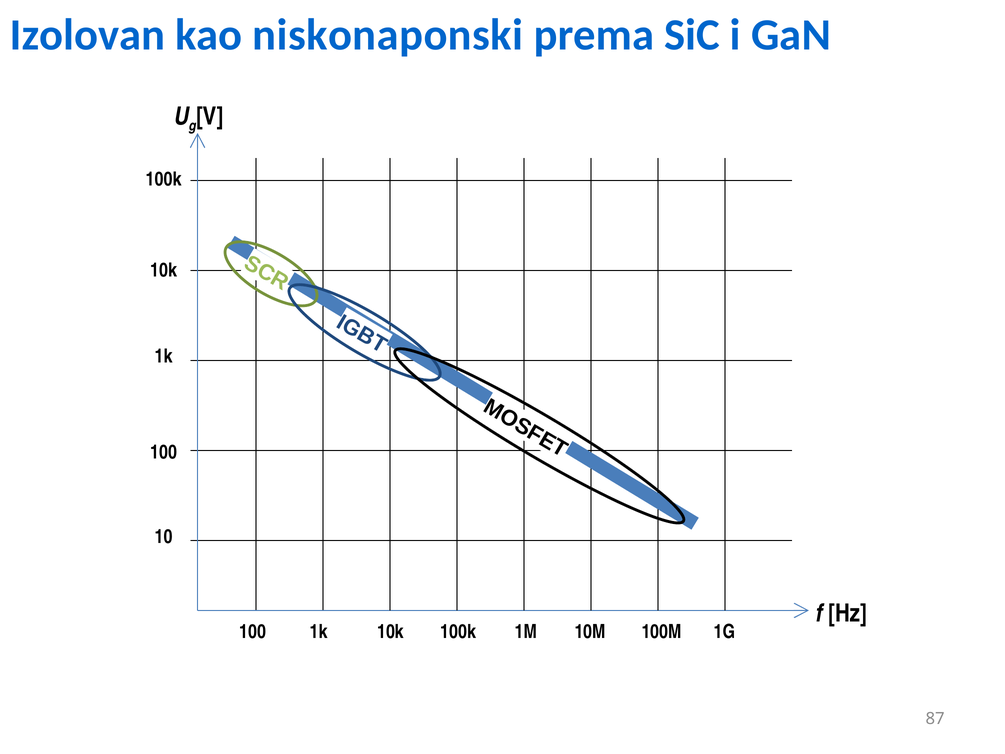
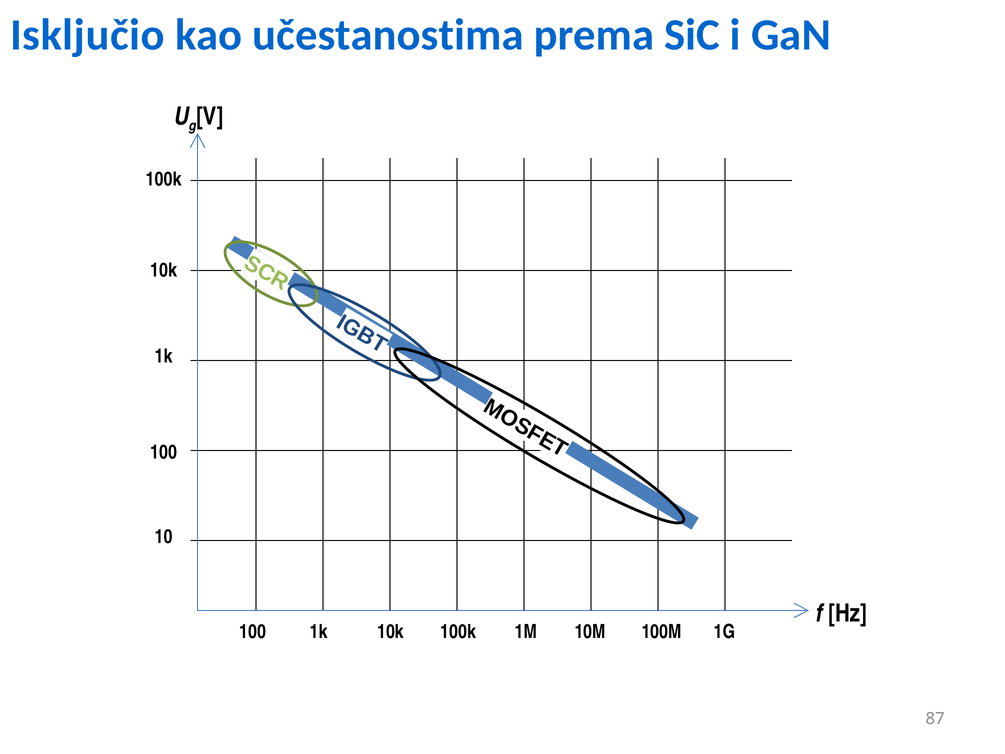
Izolovan: Izolovan -> Isključio
niskonaponski: niskonaponski -> učestanostima
